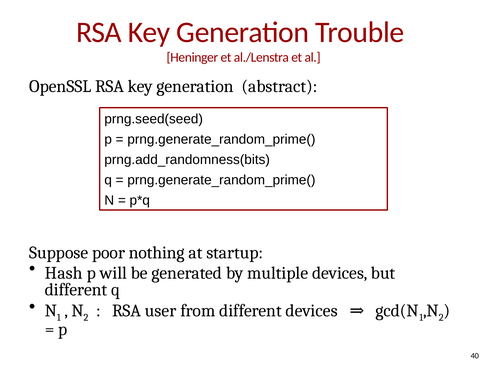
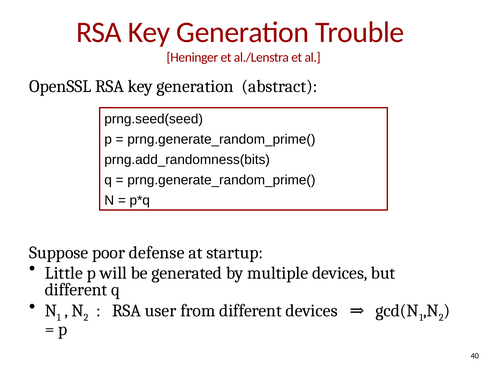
nothing: nothing -> defense
Hash: Hash -> Little
